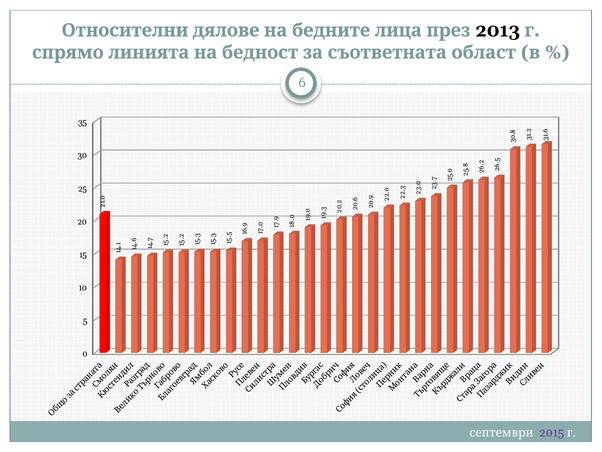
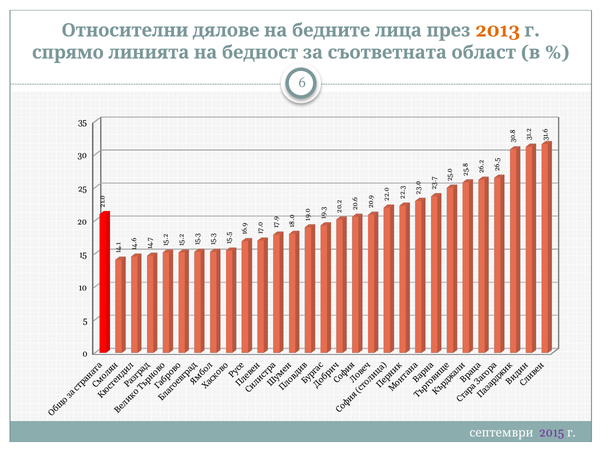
2013 colour: black -> orange
